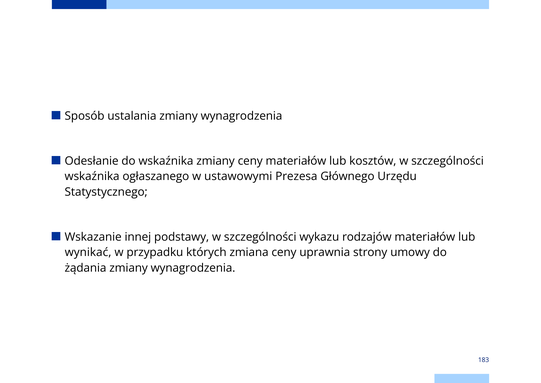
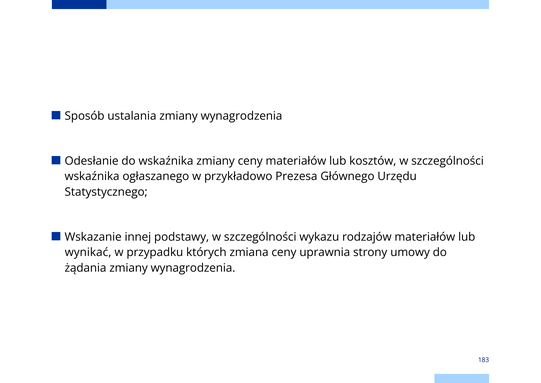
ustawowymi: ustawowymi -> przykładowo
